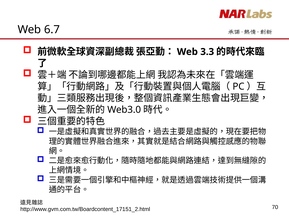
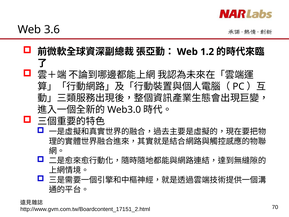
6.7: 6.7 -> 3.6
3.3: 3.3 -> 1.2
